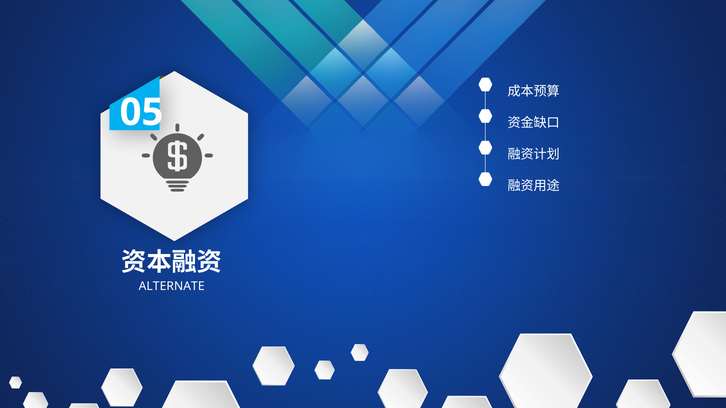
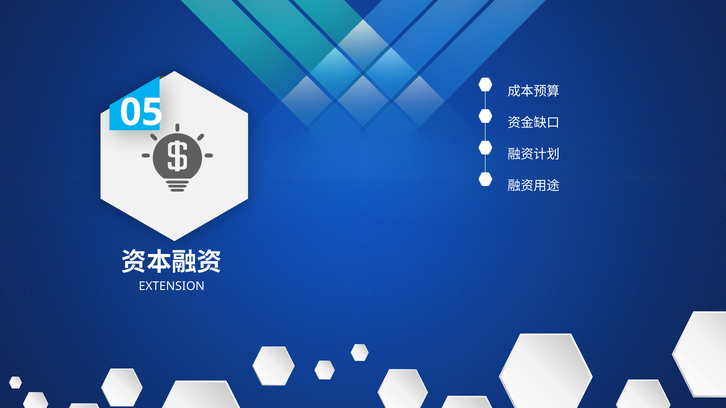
ALTERNATE: ALTERNATE -> EXTENSION
